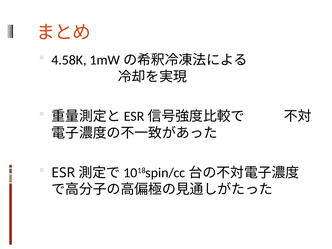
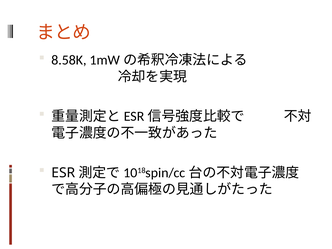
4.58K: 4.58K -> 8.58K
